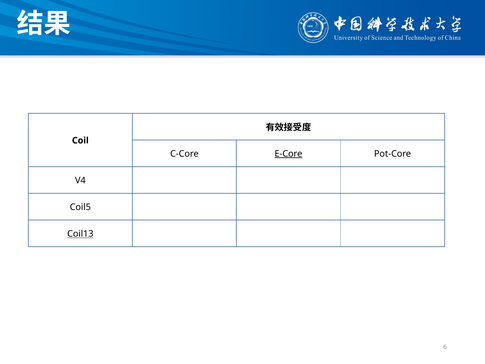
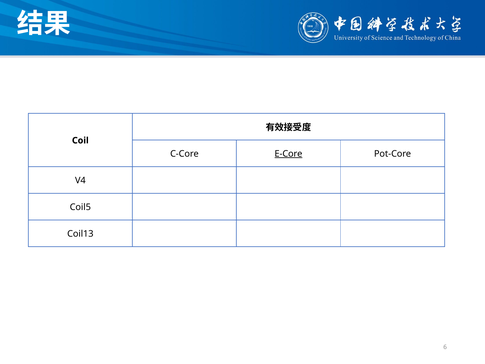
Coil13 underline: present -> none
